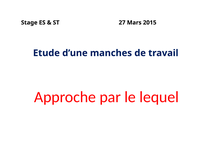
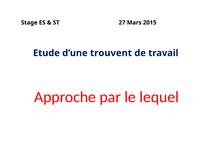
manches: manches -> trouvent
